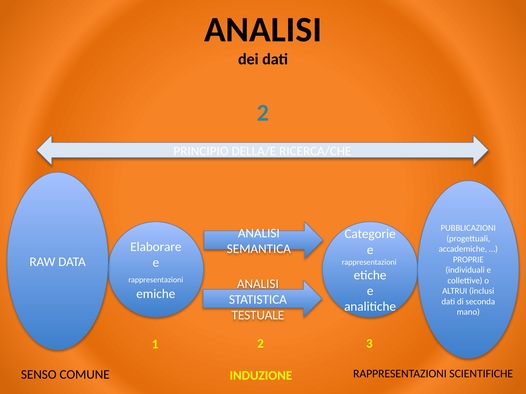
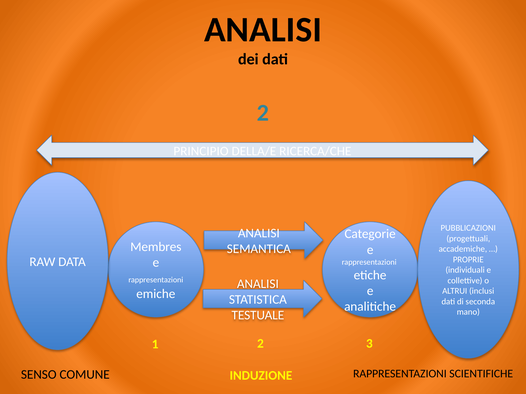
Elaborare: Elaborare -> Membres
